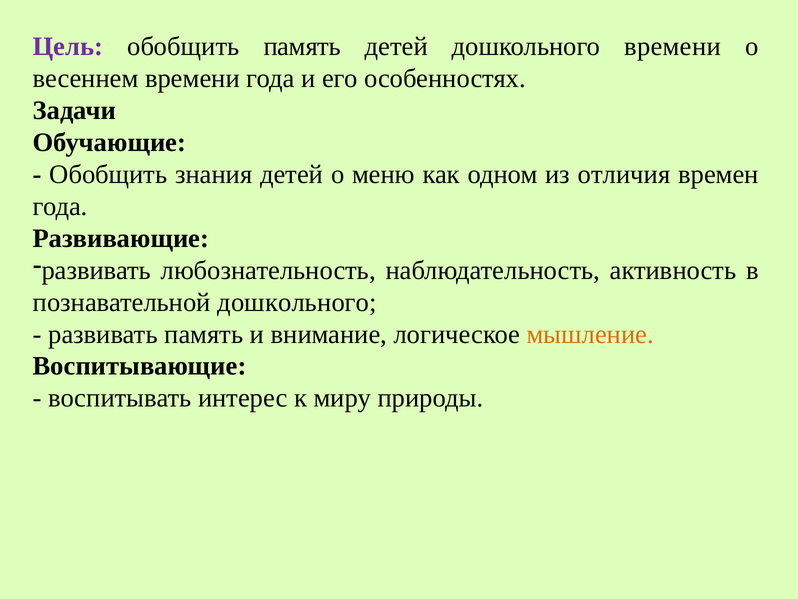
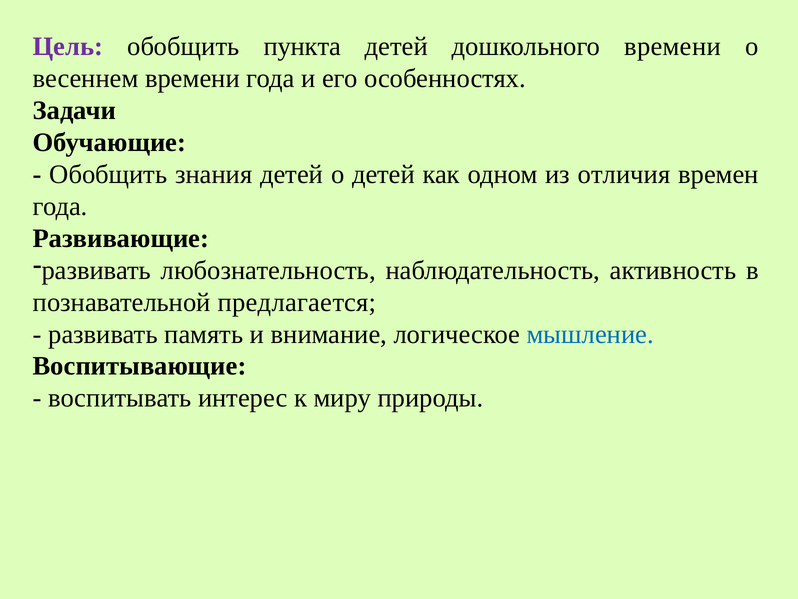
обобщить память: память -> пункта
о меню: меню -> детей
познавательной дошкольного: дошкольного -> предлагается
мышление colour: orange -> blue
